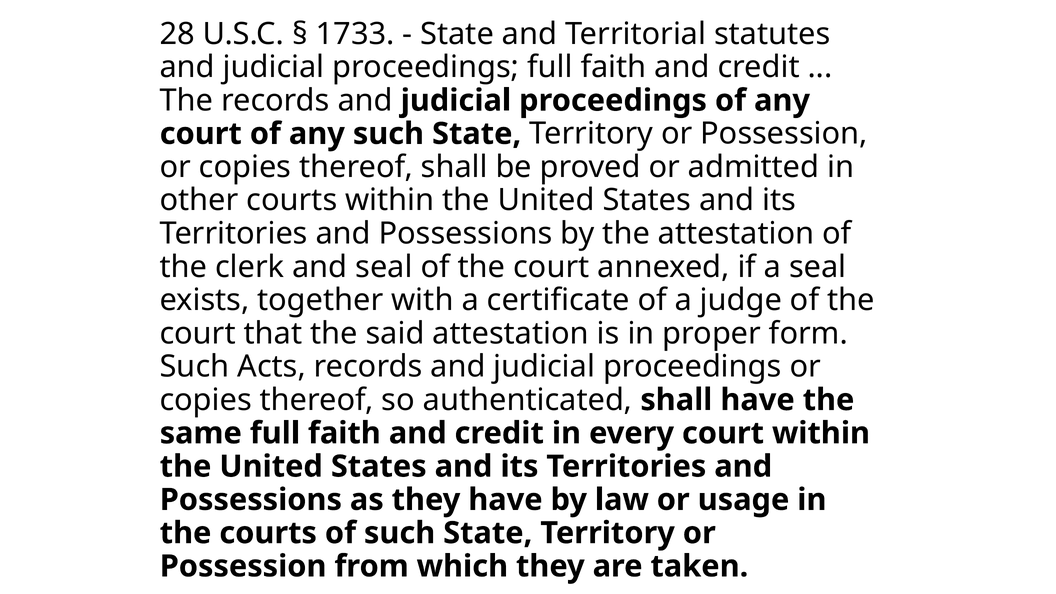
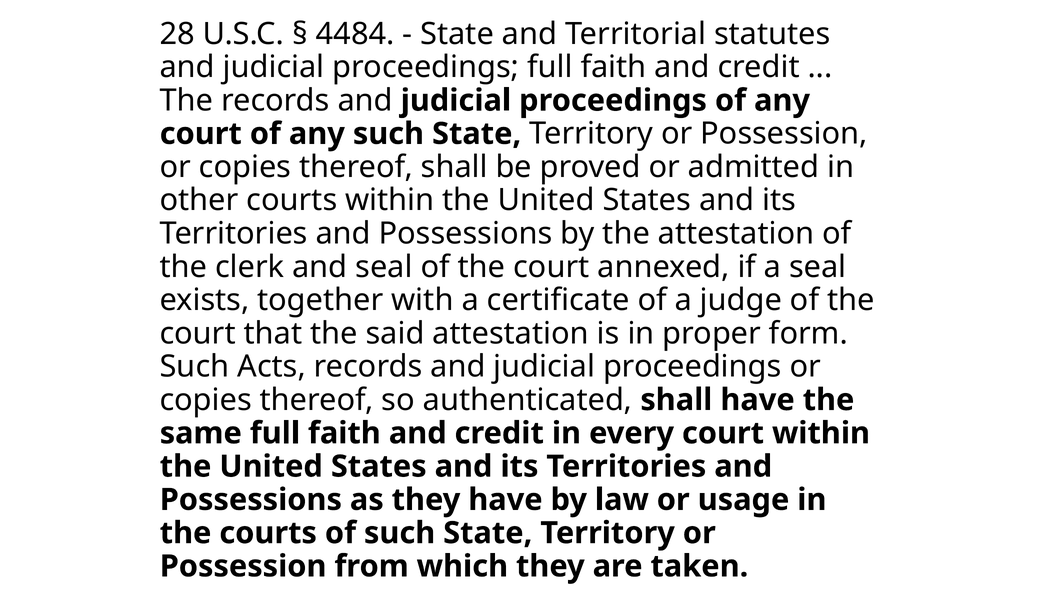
1733: 1733 -> 4484
